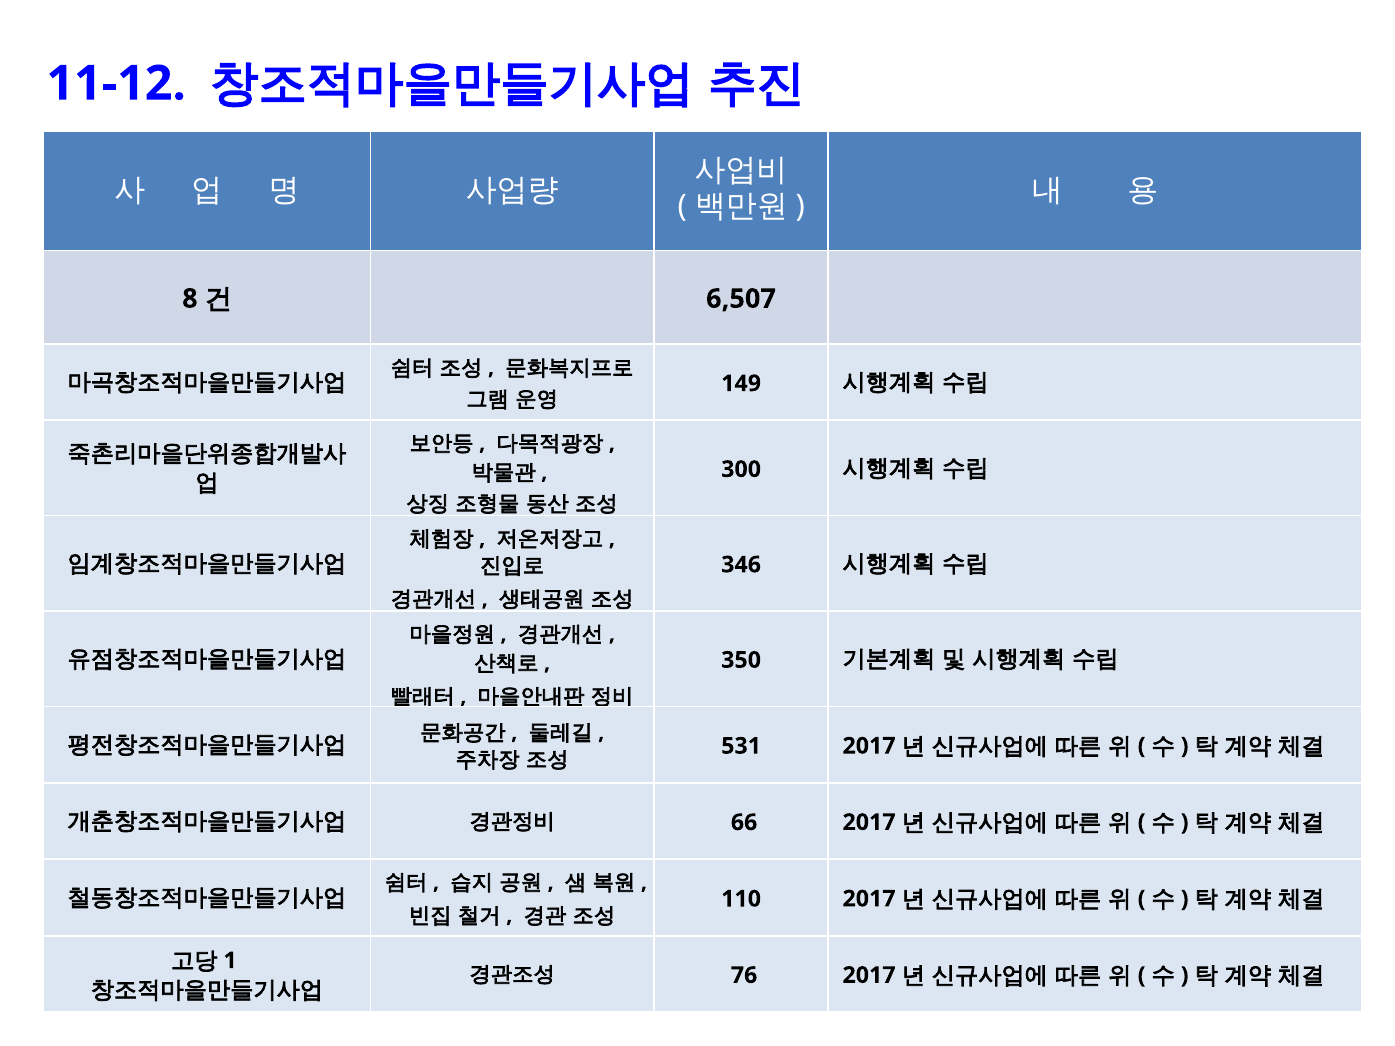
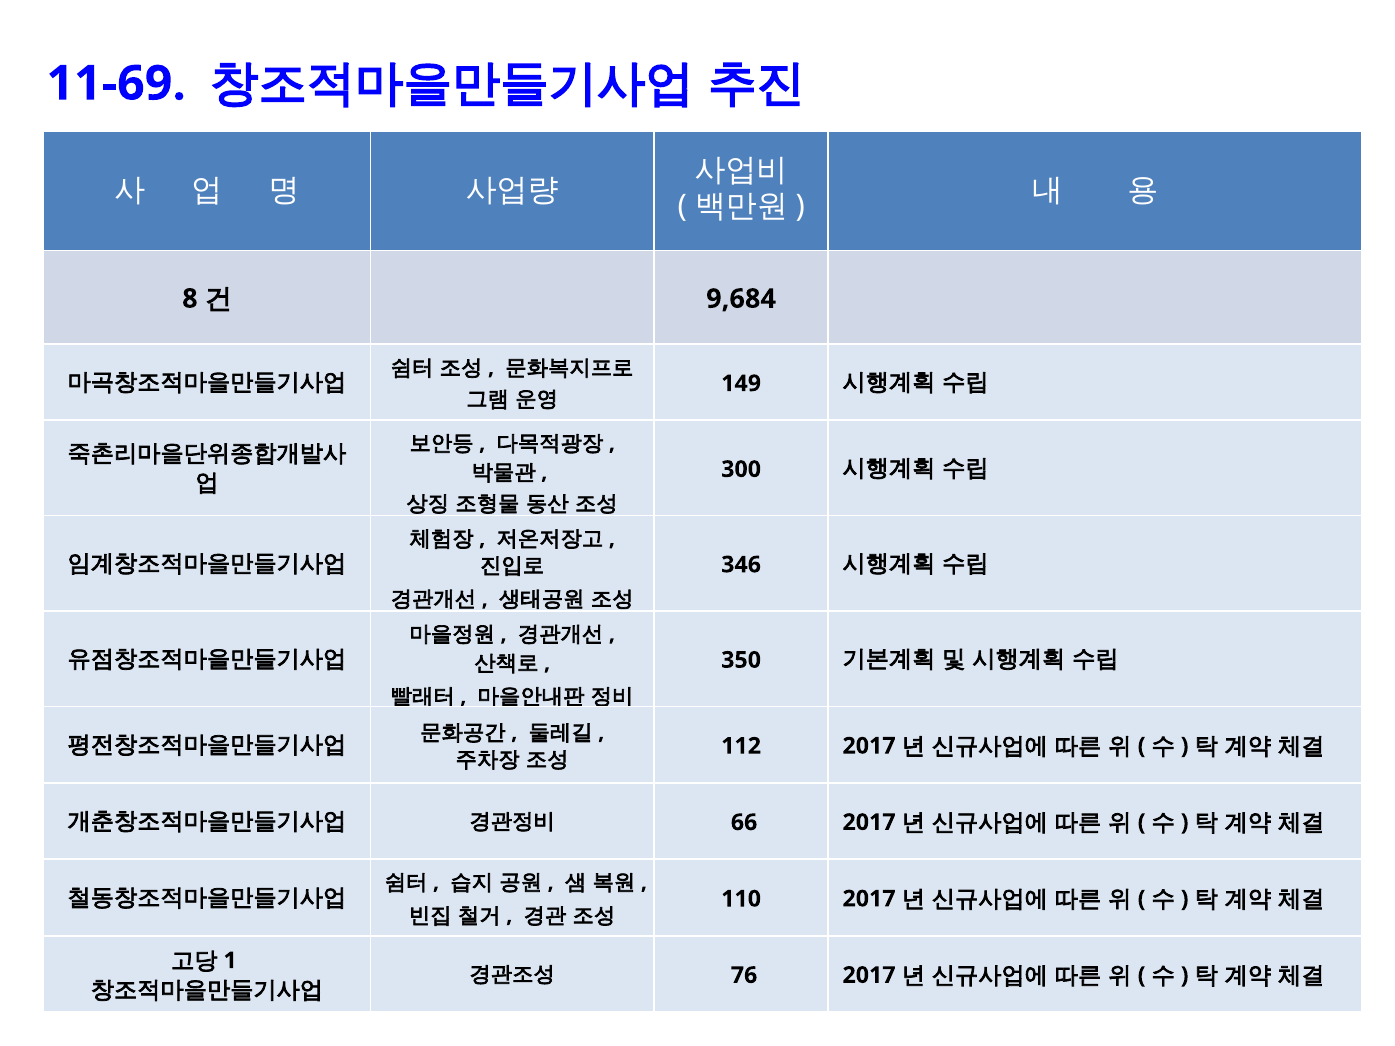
11-12: 11-12 -> 11-69
6,507: 6,507 -> 9,684
531: 531 -> 112
